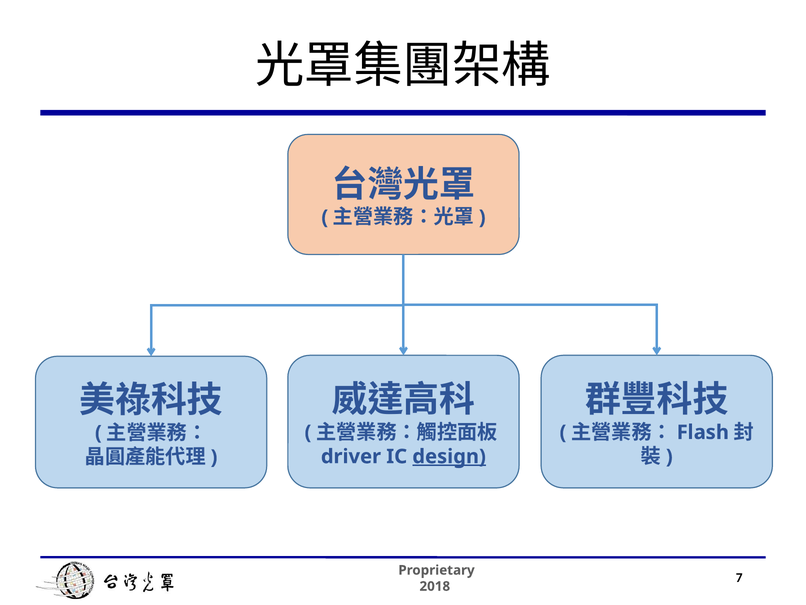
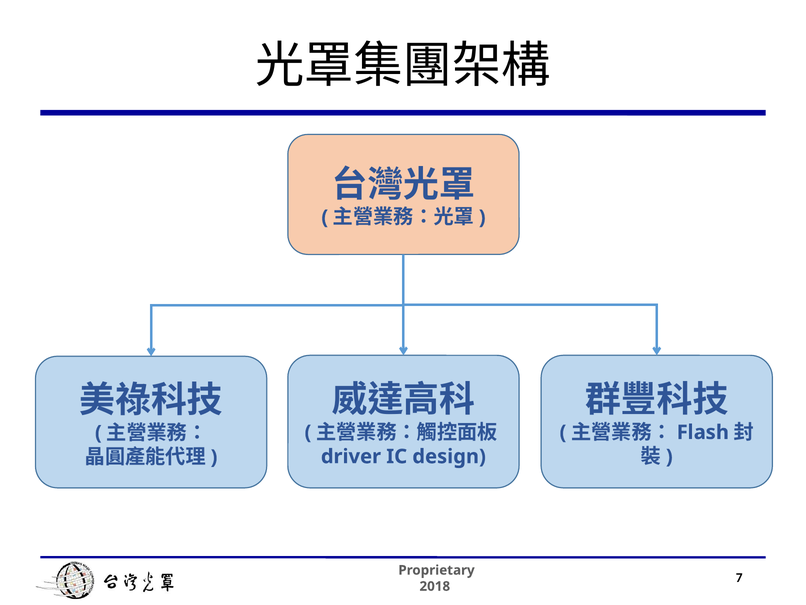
design underline: present -> none
